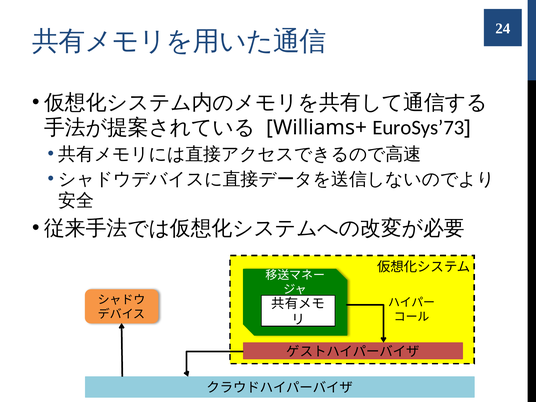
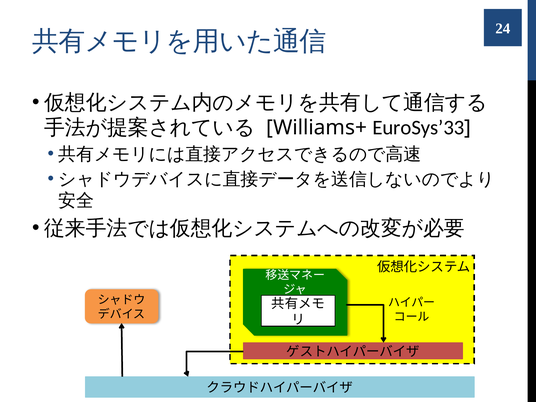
EuroSys’73: EuroSys’73 -> EuroSys’33
